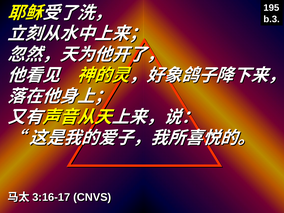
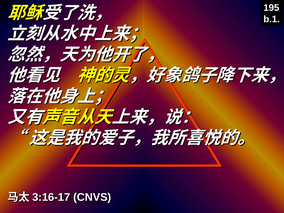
b.3: b.3 -> b.1
